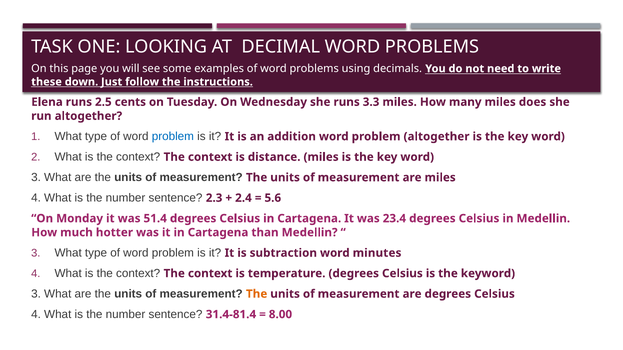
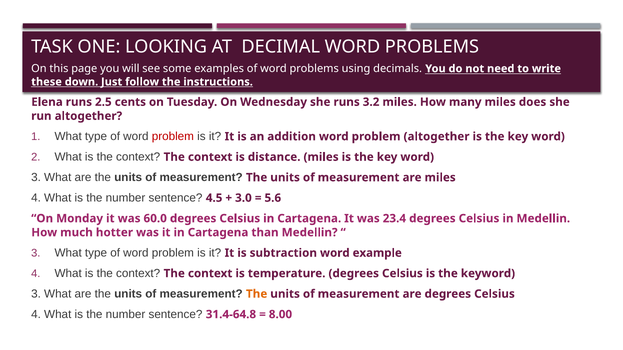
3.3: 3.3 -> 3.2
problem at (173, 137) colour: blue -> red
2.3: 2.3 -> 4.5
2.4: 2.4 -> 3.0
51.4: 51.4 -> 60.0
minutes: minutes -> example
31.4-81.4: 31.4-81.4 -> 31.4-64.8
